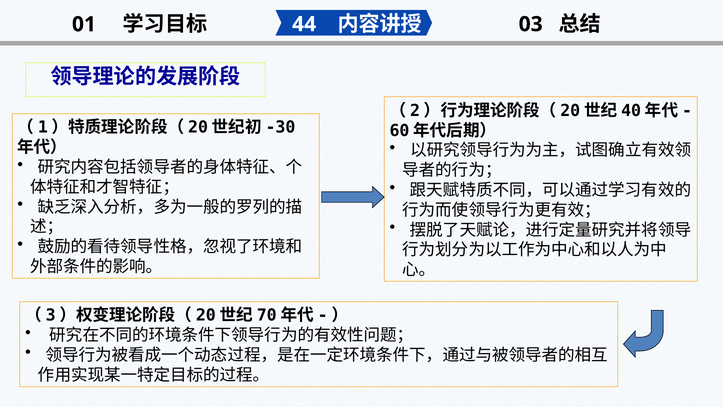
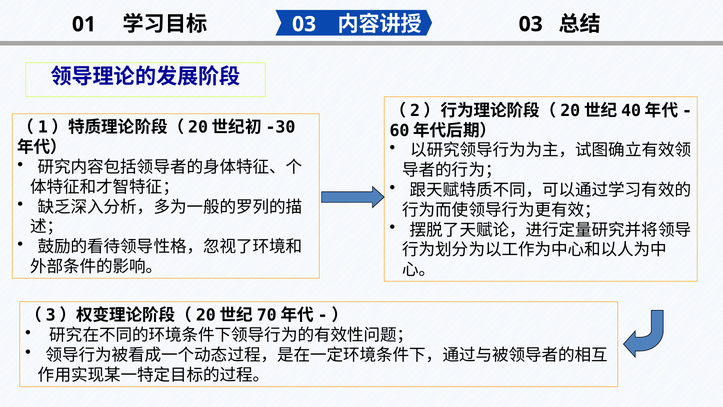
44 at (304, 24): 44 -> 03
